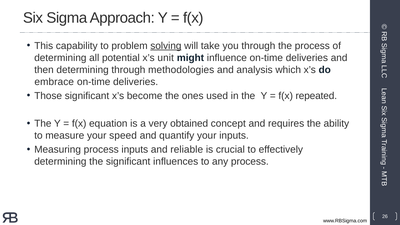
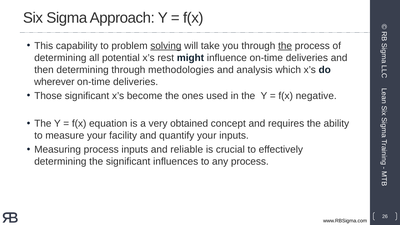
the at (285, 46) underline: none -> present
unit: unit -> rest
embrace: embrace -> wherever
repeated: repeated -> negative
speed: speed -> facility
